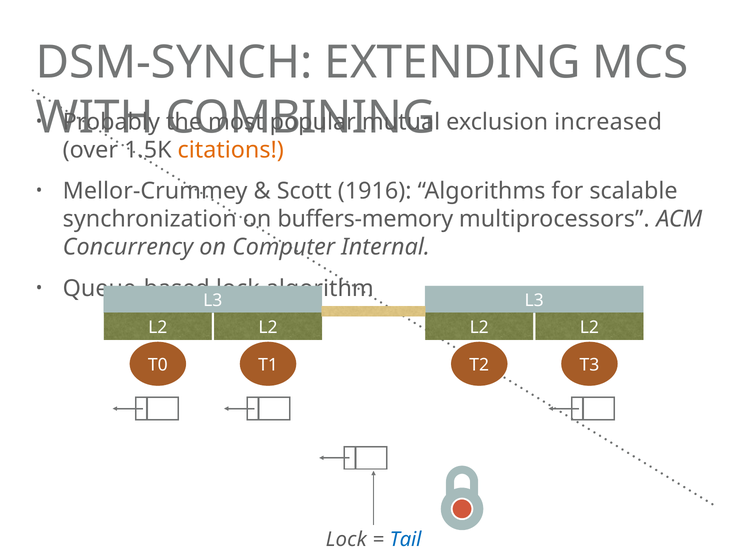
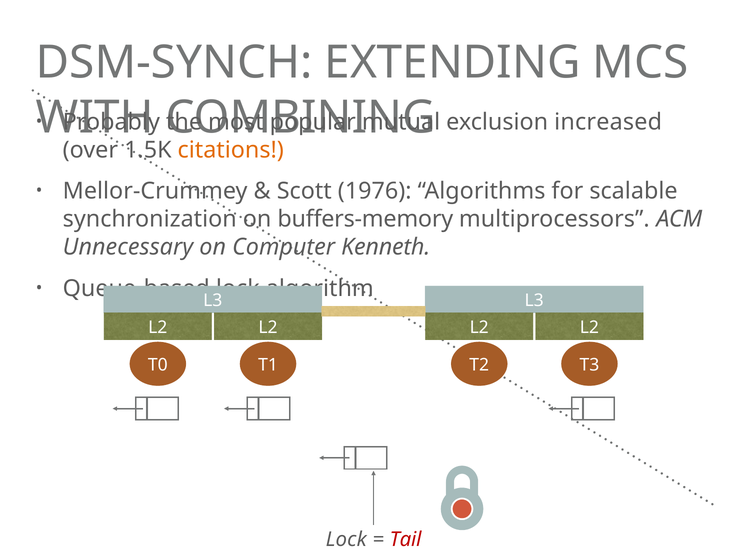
1916: 1916 -> 1976
Concurrency: Concurrency -> Unnecessary
Internal: Internal -> Kenneth
Tail colour: blue -> red
